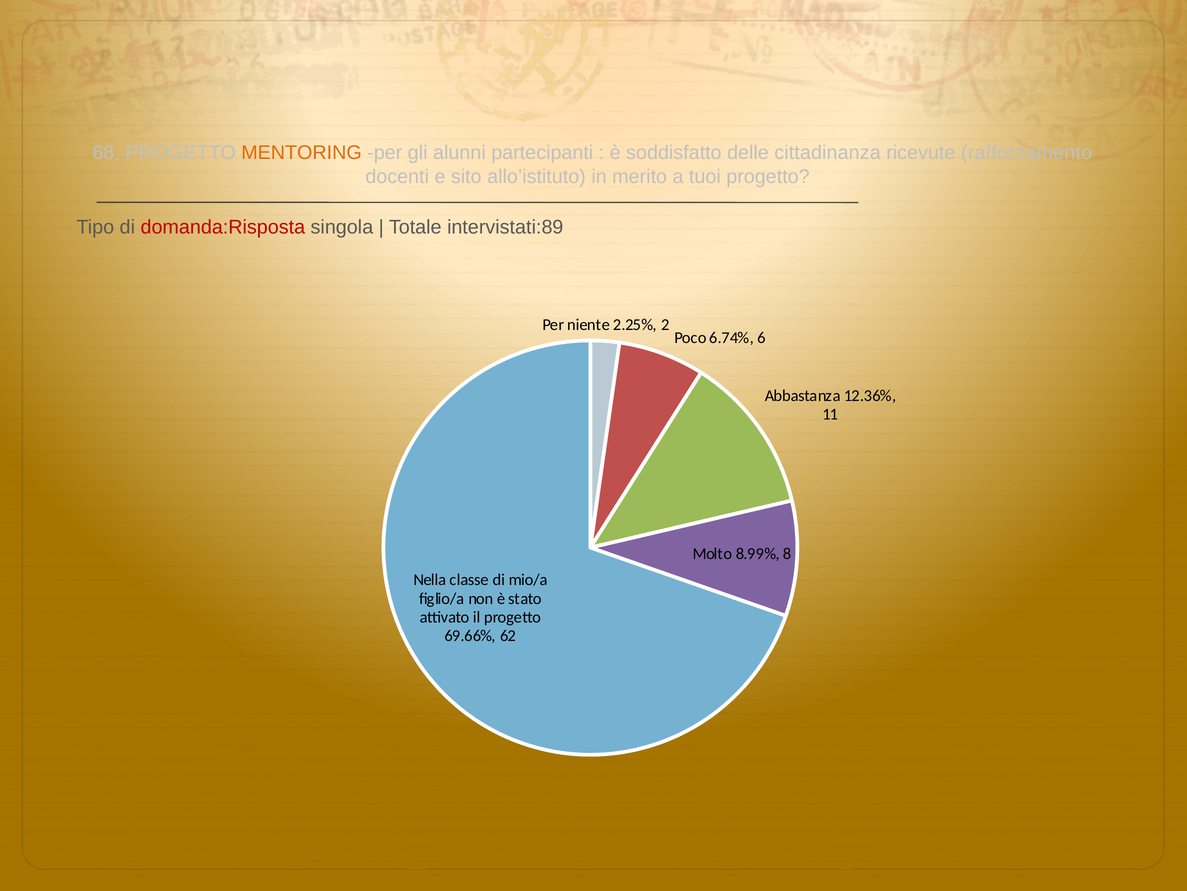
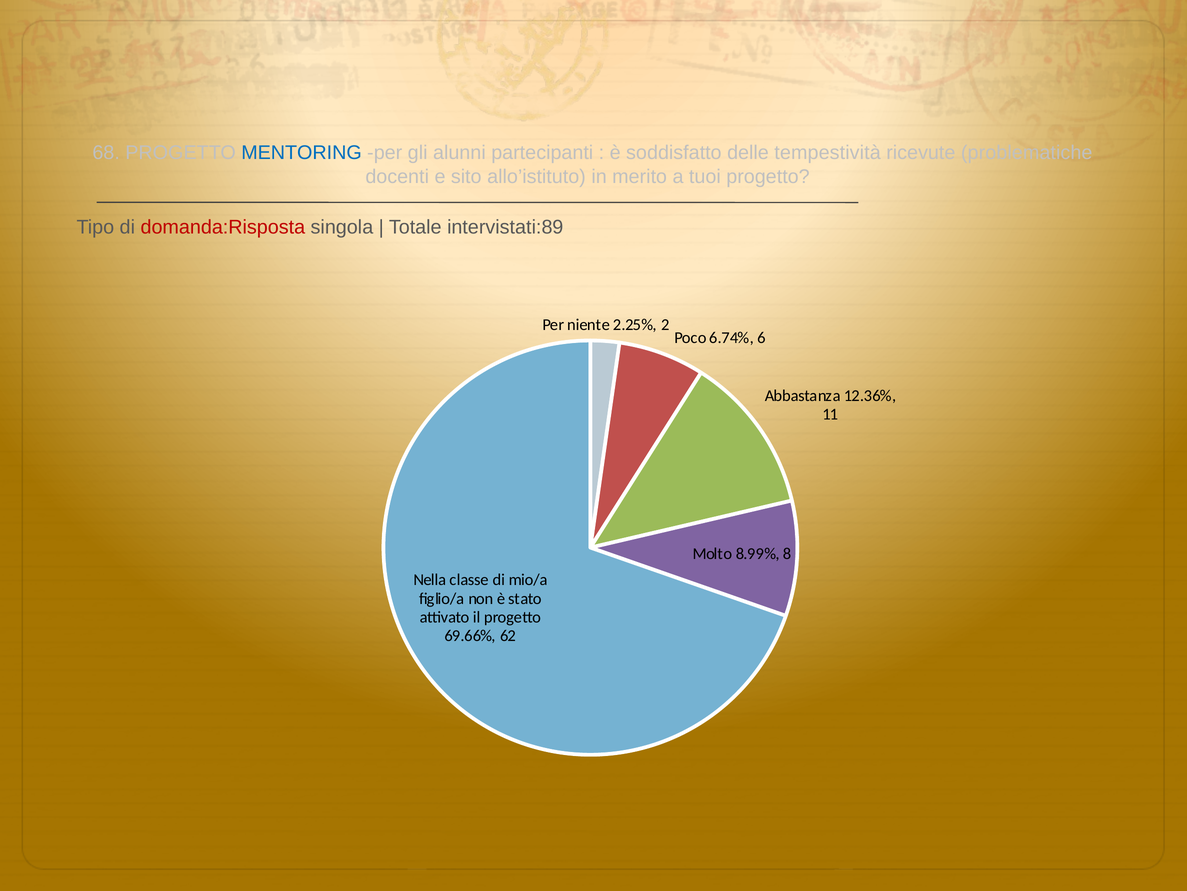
MENTORING colour: orange -> blue
cittadinanza: cittadinanza -> tempestività
rafforzamento: rafforzamento -> problematiche
